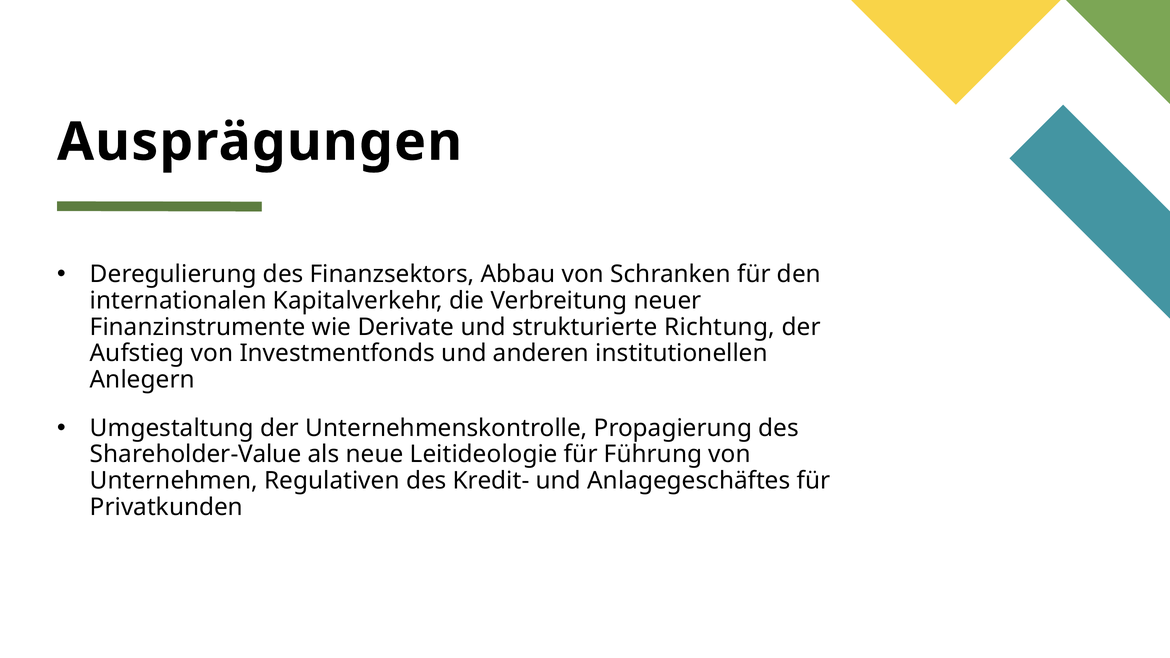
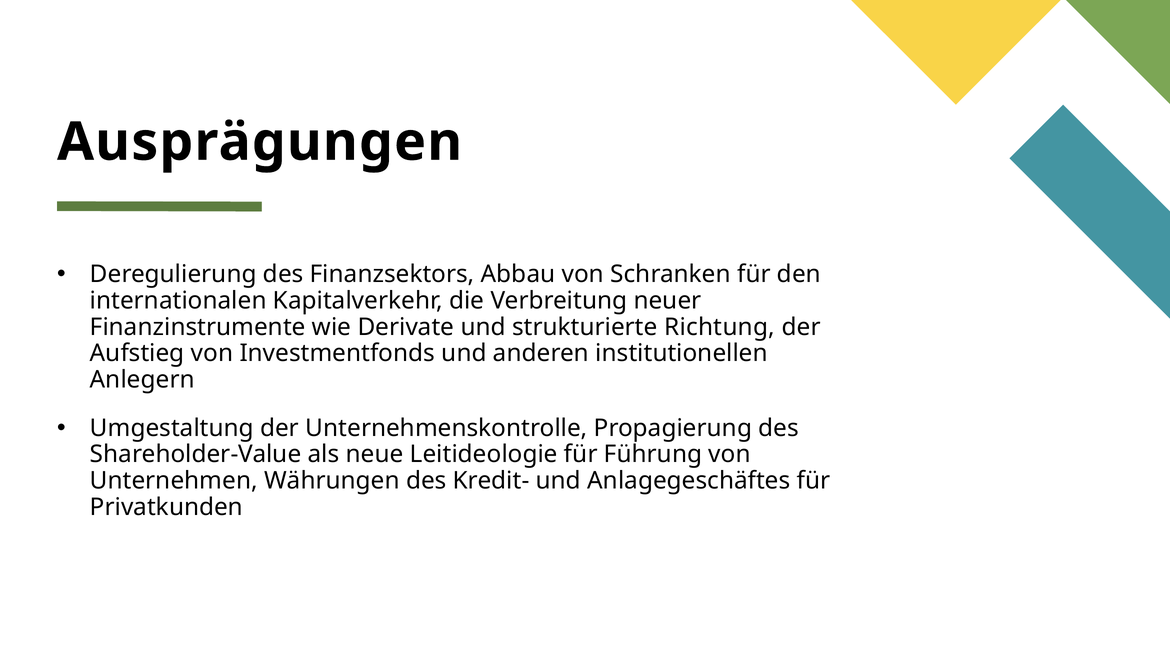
Regulativen: Regulativen -> Währungen
